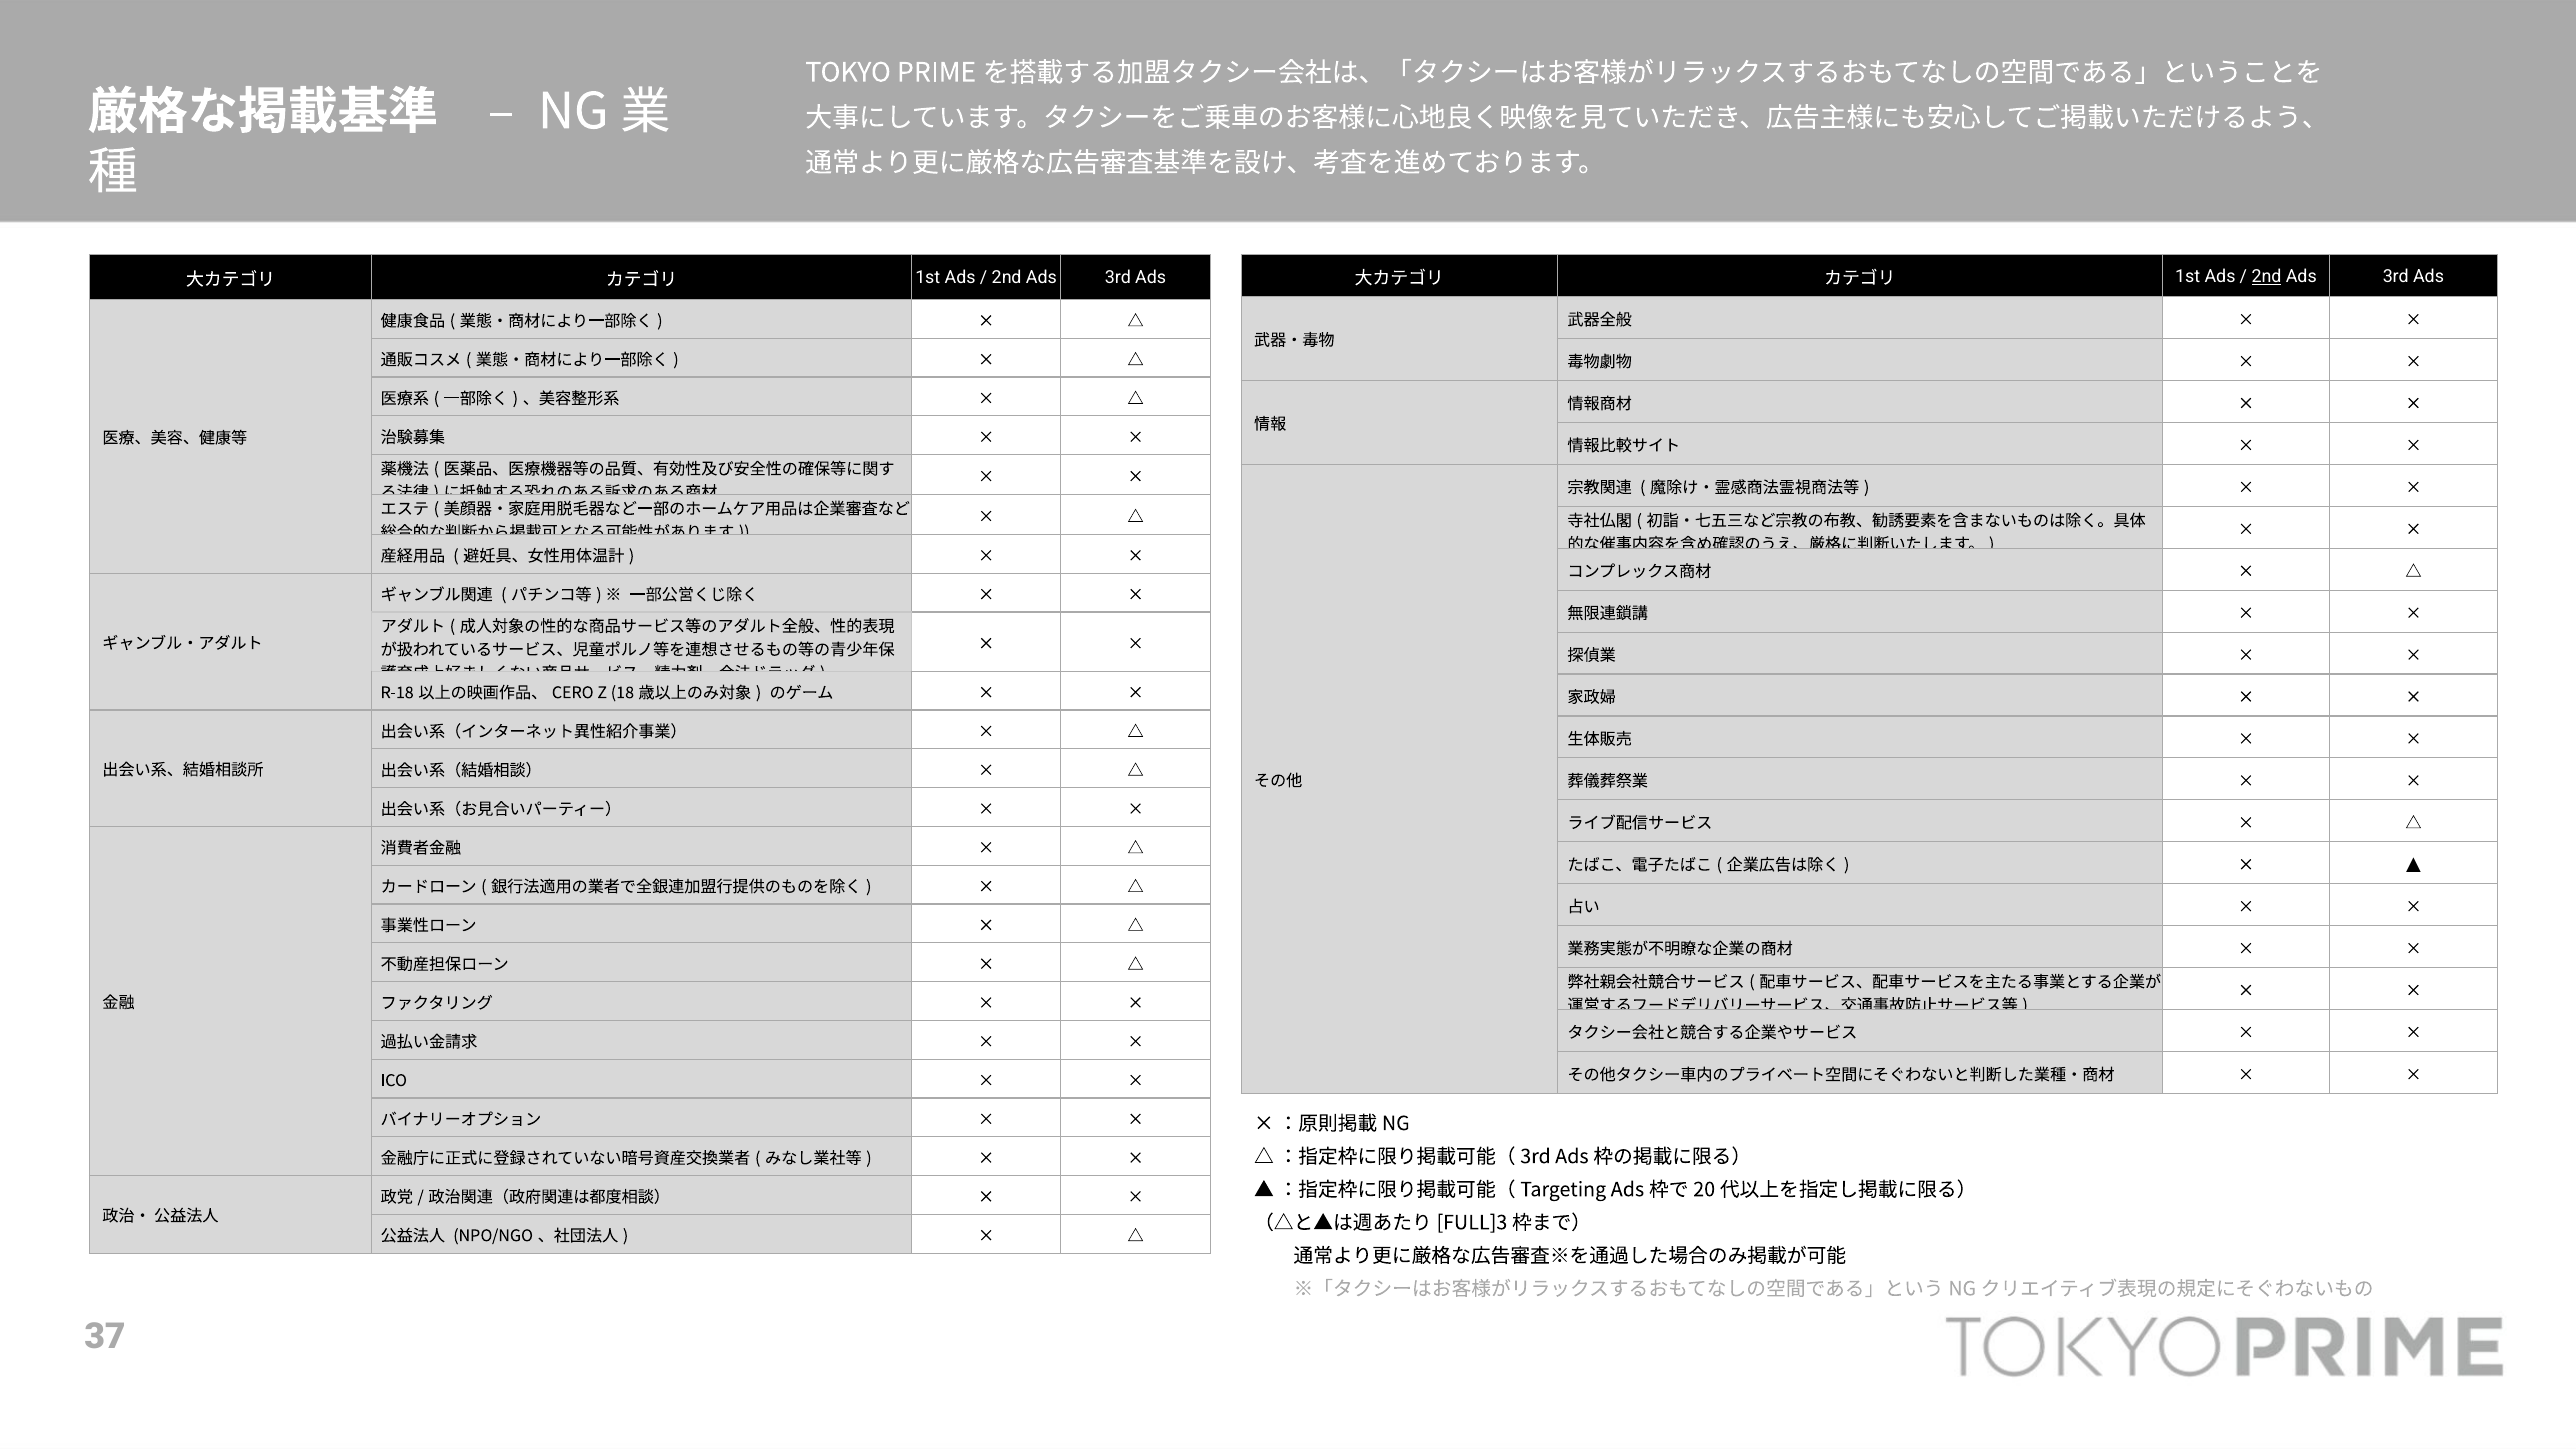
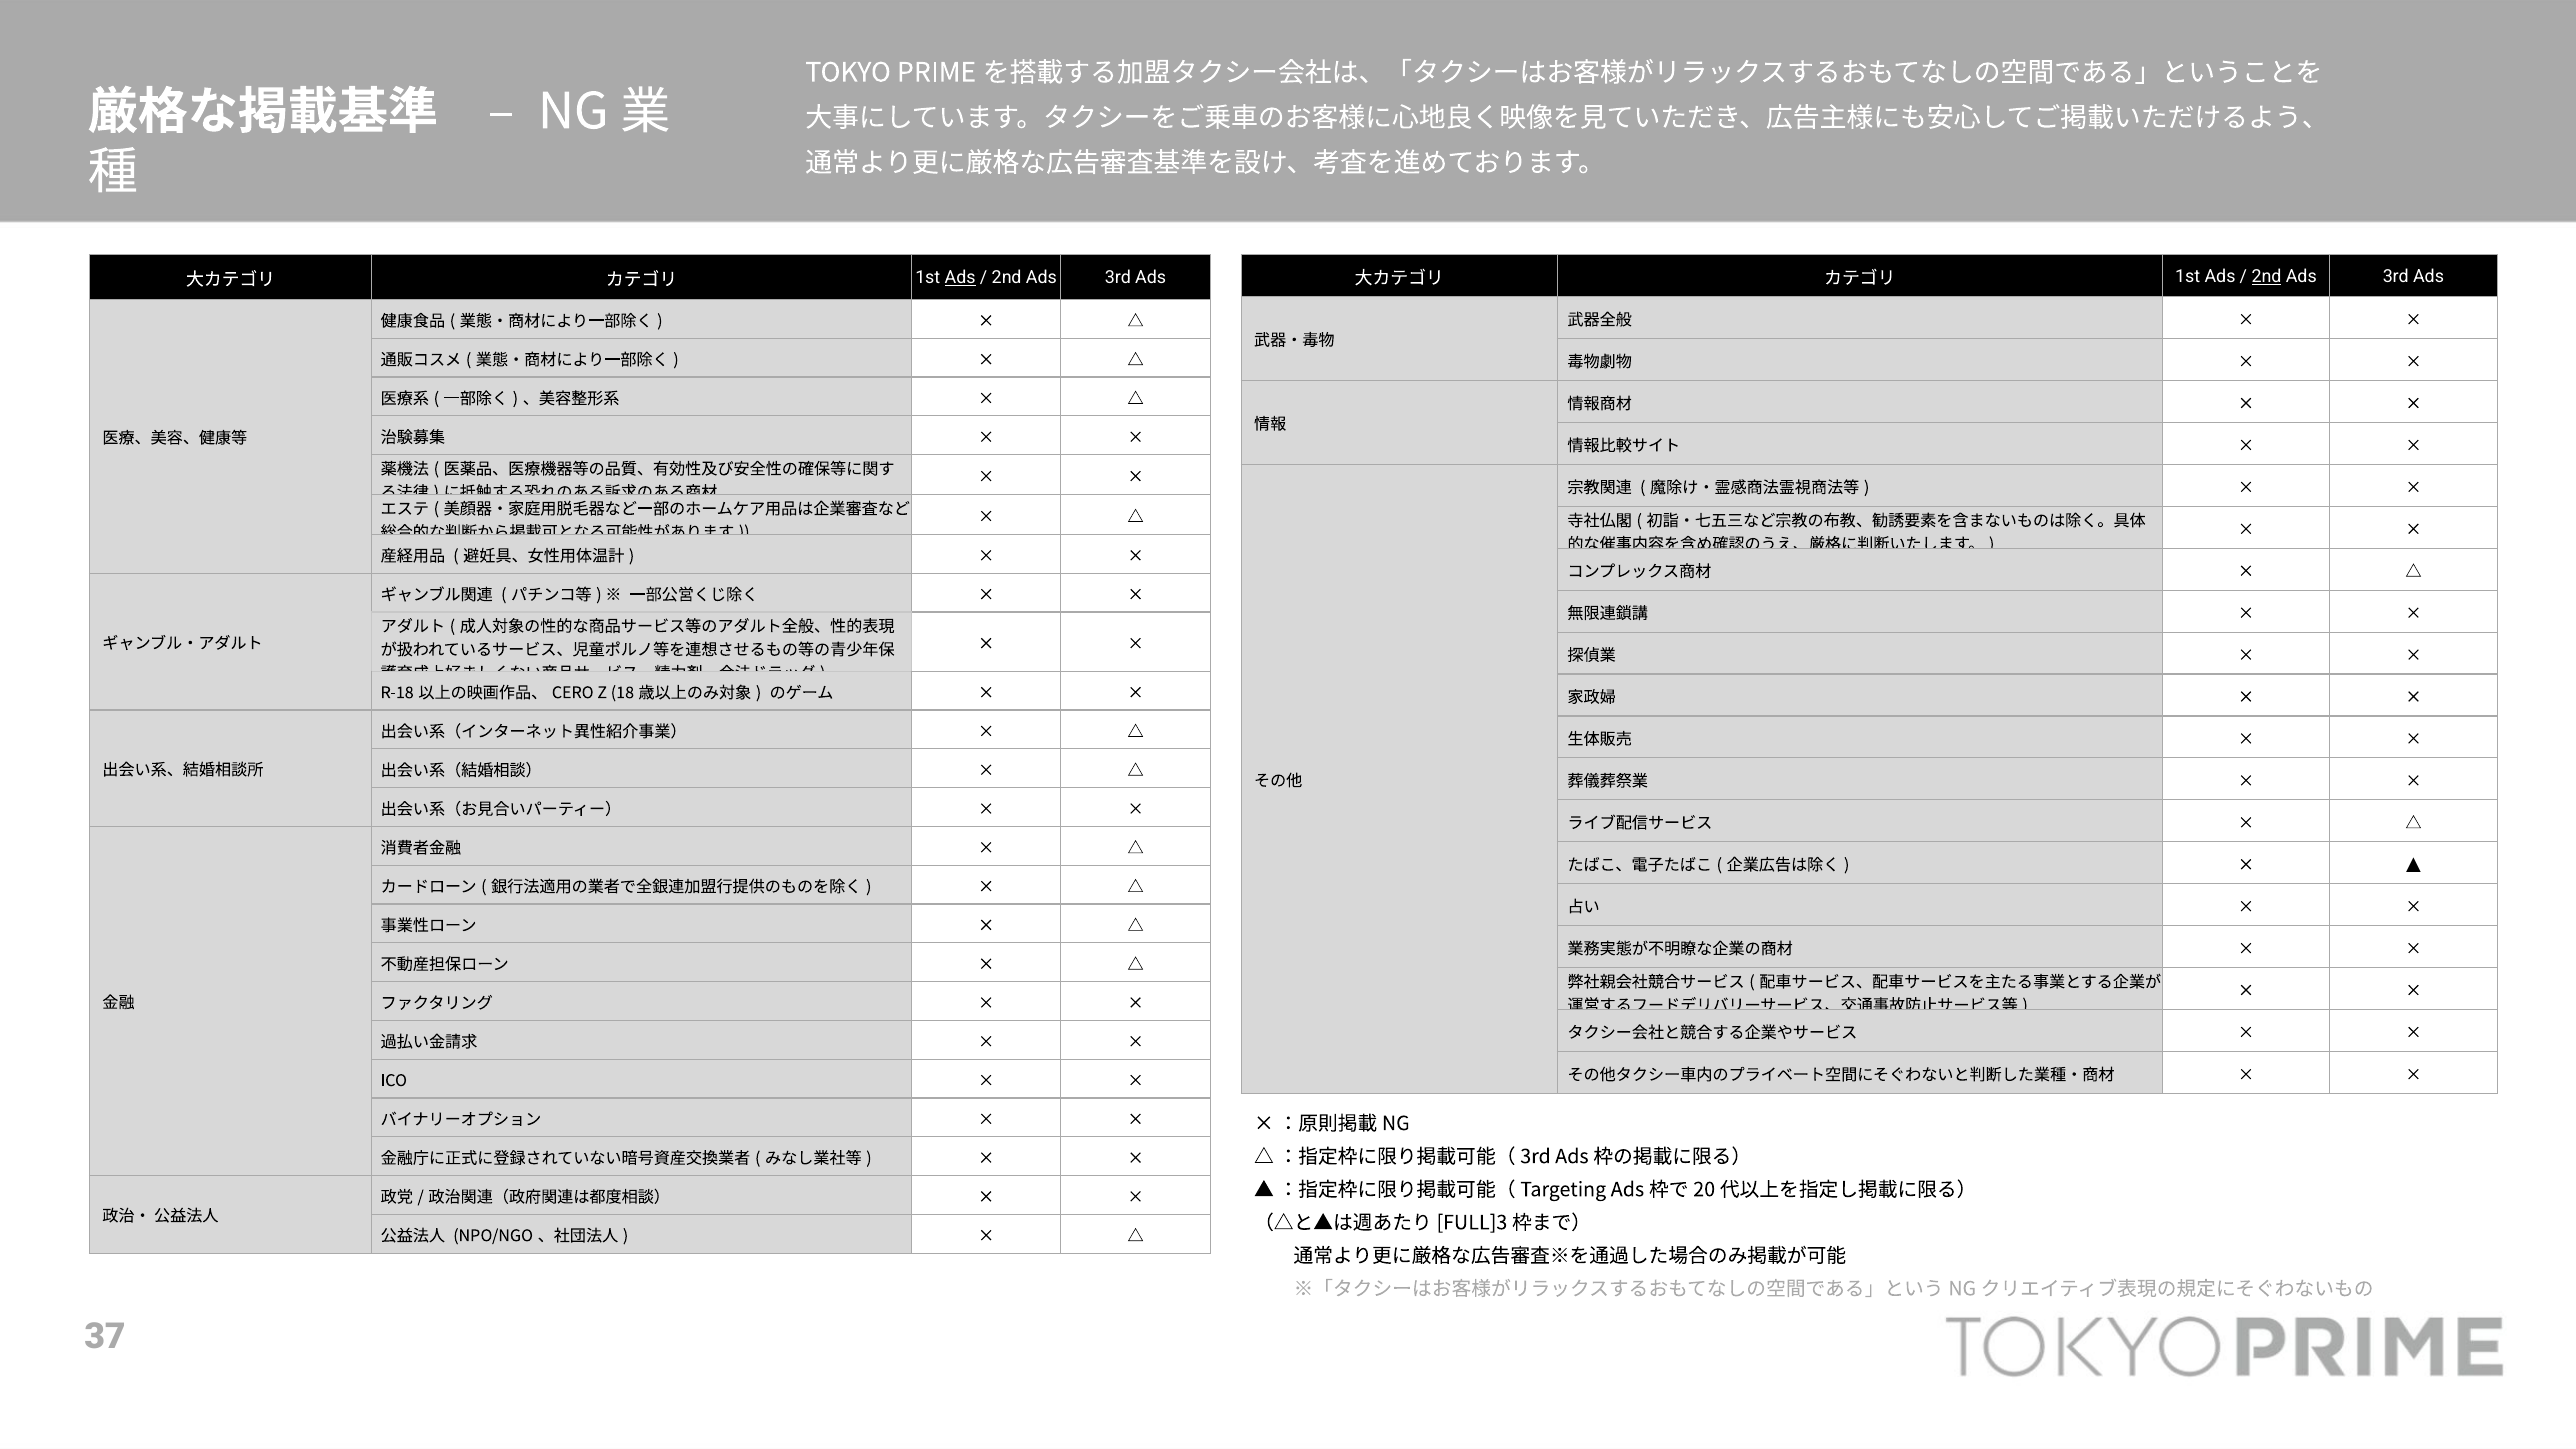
Ads at (960, 278) underline: none -> present
